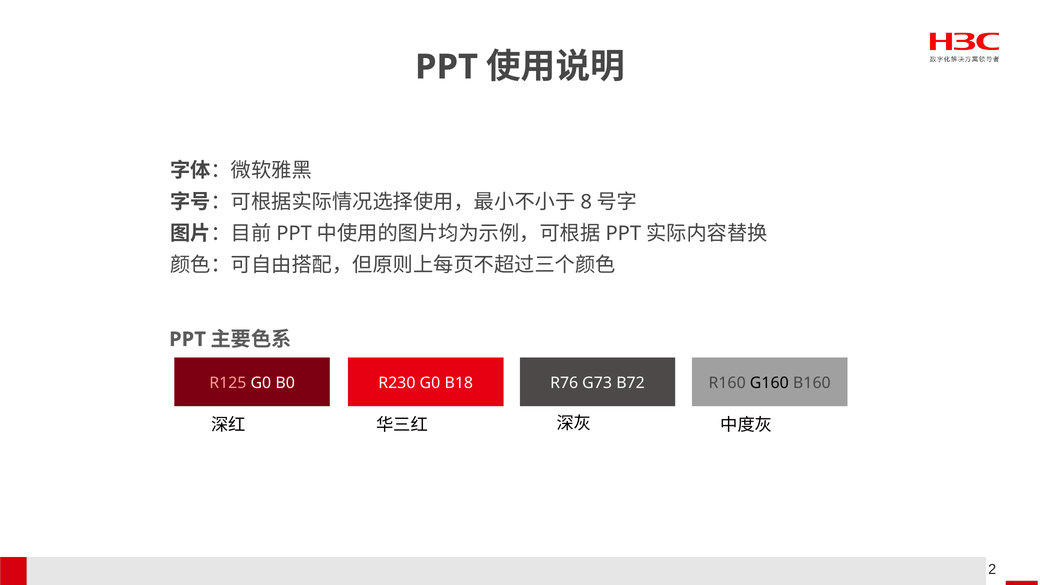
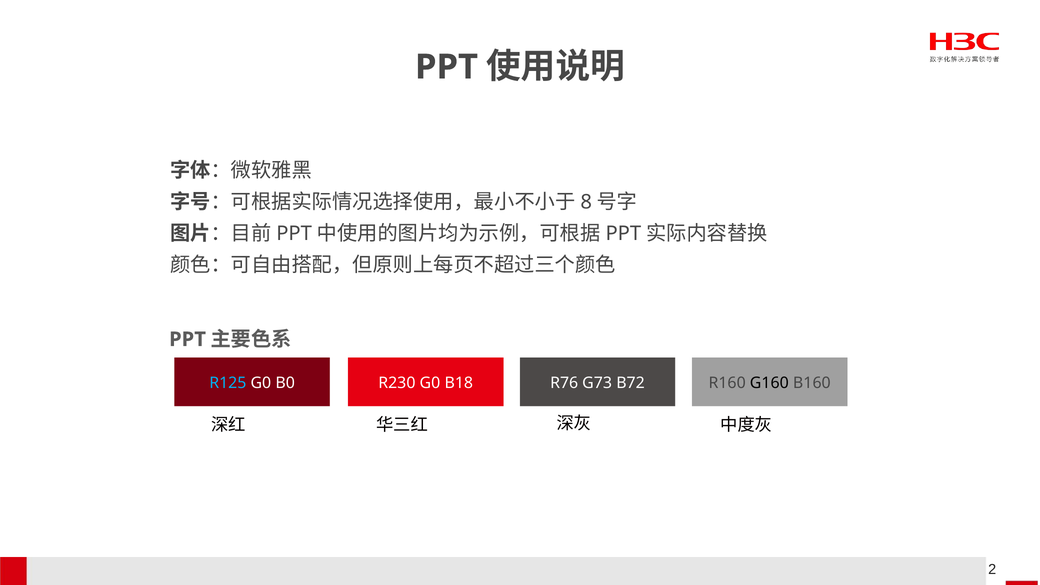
R125 colour: pink -> light blue
